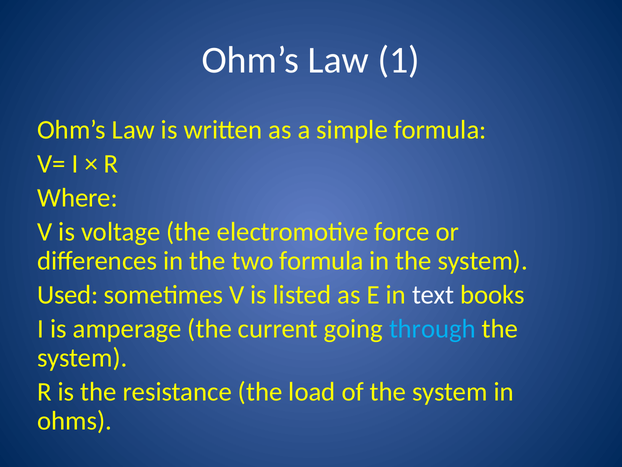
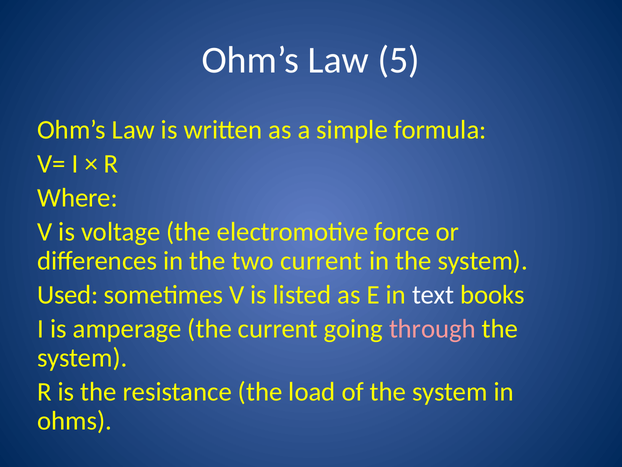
1: 1 -> 5
two formula: formula -> current
through colour: light blue -> pink
